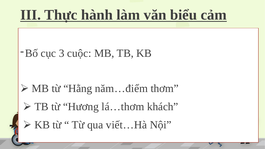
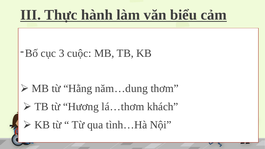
năm…điểm: năm…điểm -> năm…dung
viết…Hà: viết…Hà -> tình…Hà
